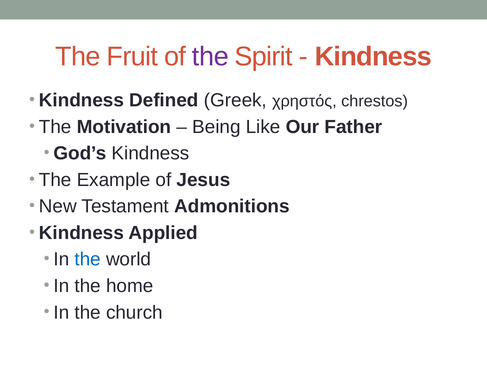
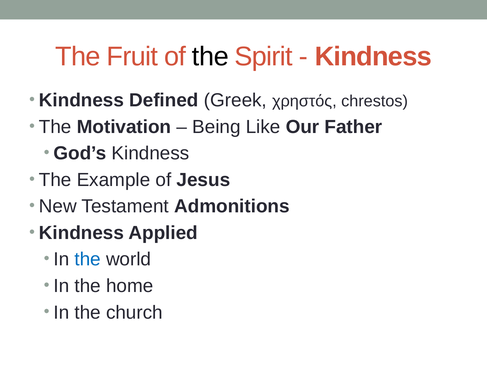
the at (210, 57) colour: purple -> black
